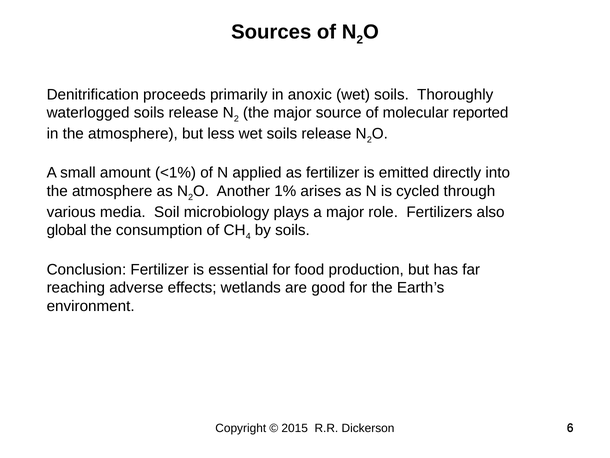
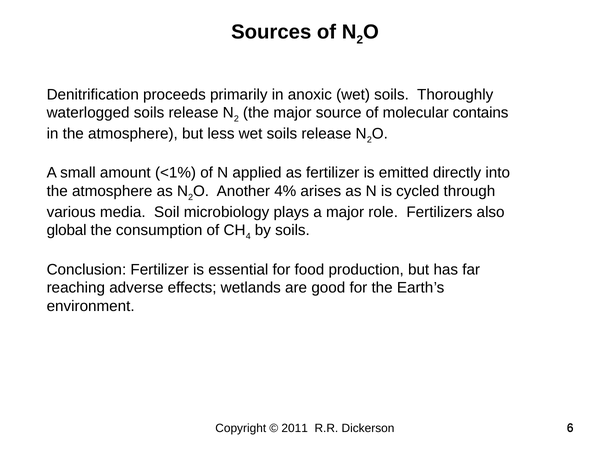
reported: reported -> contains
1%: 1% -> 4%
2015: 2015 -> 2011
